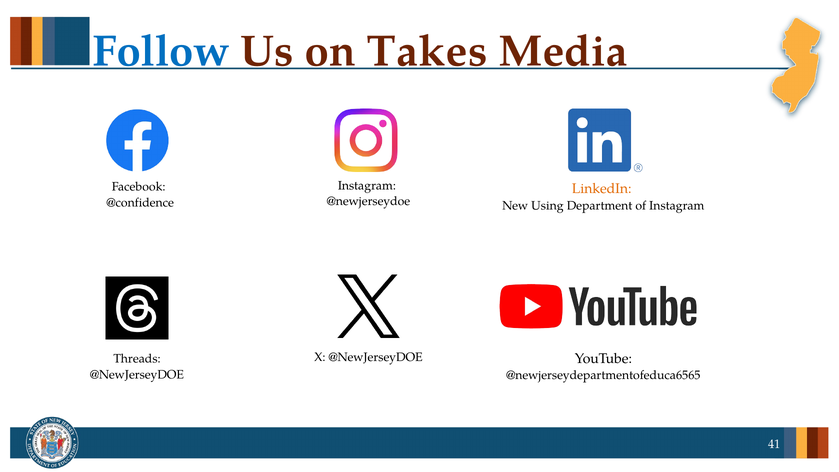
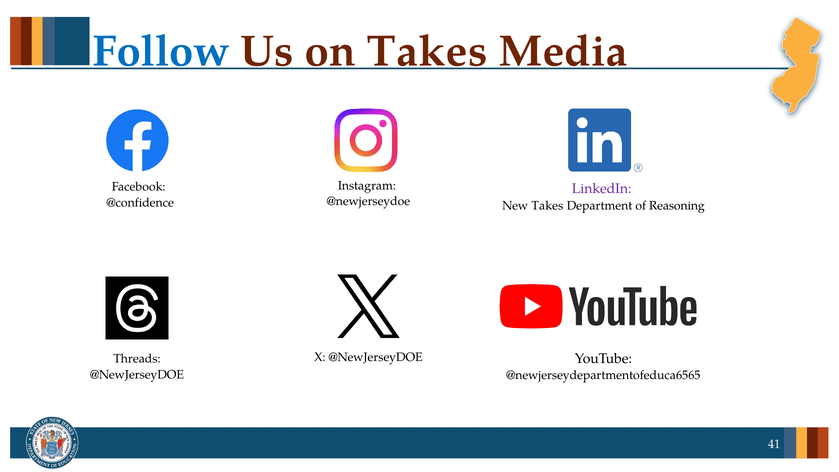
LinkedIn colour: orange -> purple
New Using: Using -> Takes
of Instagram: Instagram -> Reasoning
